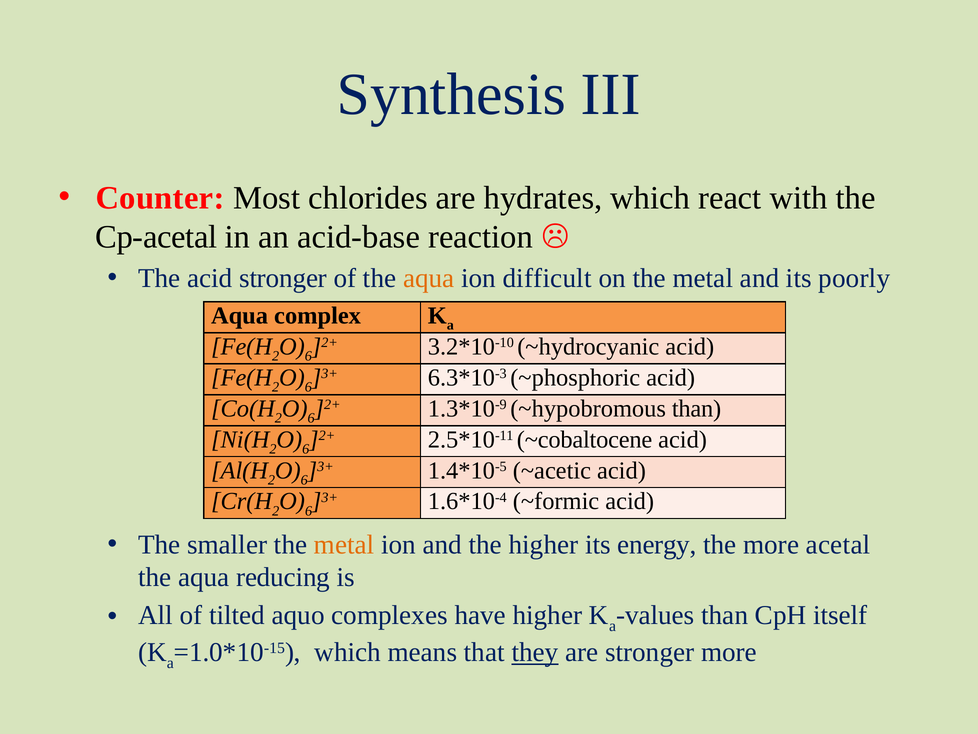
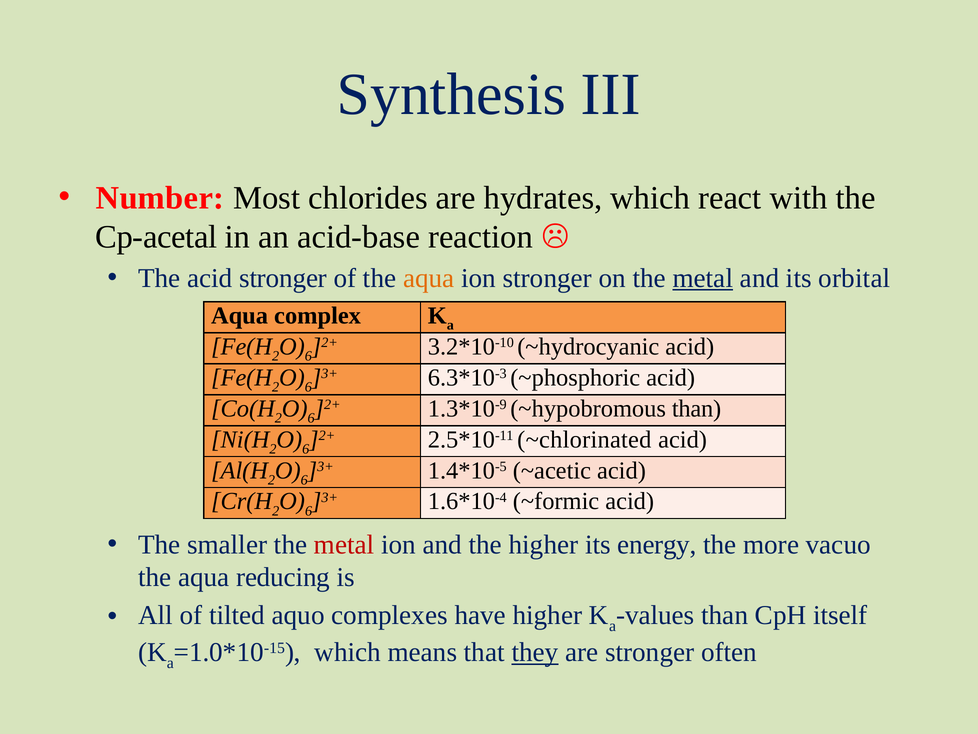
Counter: Counter -> Number
ion difficult: difficult -> stronger
metal at (703, 278) underline: none -> present
poorly: poorly -> orbital
~cobaltocene: ~cobaltocene -> ~chlorinated
metal at (344, 544) colour: orange -> red
acetal: acetal -> vacuo
stronger more: more -> often
